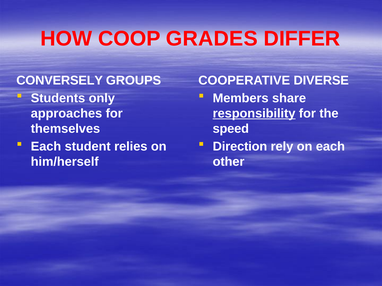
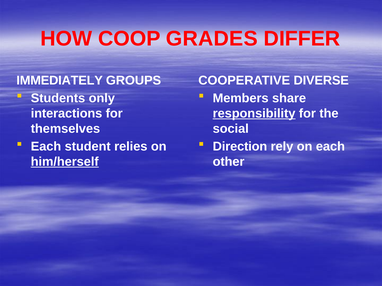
CONVERSELY: CONVERSELY -> IMMEDIATELY
approaches: approaches -> interactions
speed: speed -> social
him/herself underline: none -> present
